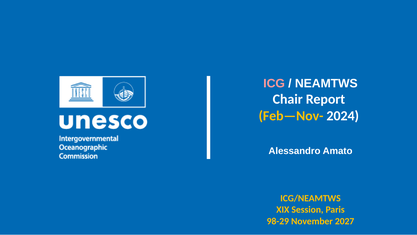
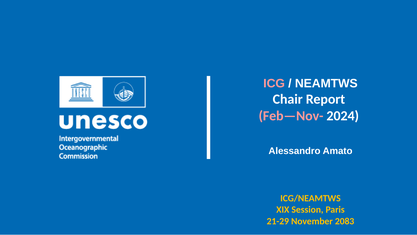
Feb—Nov- colour: yellow -> pink
98-29: 98-29 -> 21-29
2027: 2027 -> 2083
